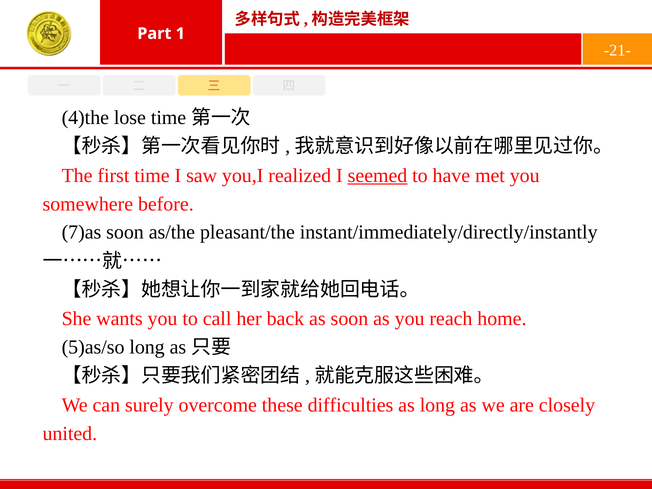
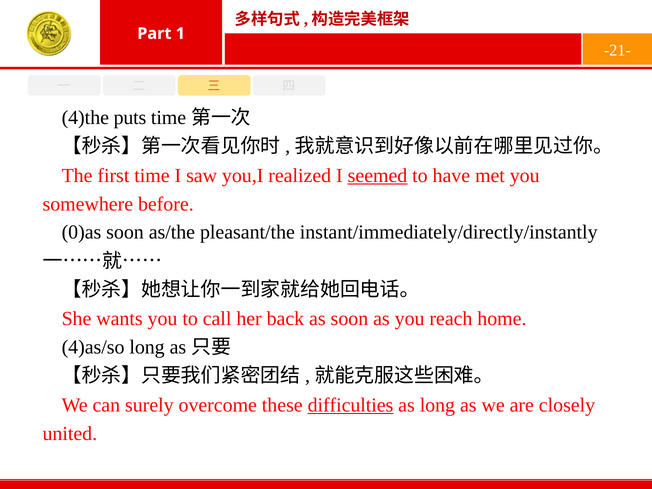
lose: lose -> puts
7)as: 7)as -> 0)as
5)as/so: 5)as/so -> 4)as/so
difficulties underline: none -> present
